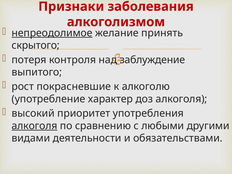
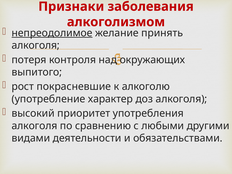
скрытого at (36, 45): скрытого -> алкоголя
заблуждение: заблуждение -> окружающих
алкоголя at (34, 126) underline: present -> none
